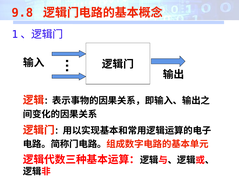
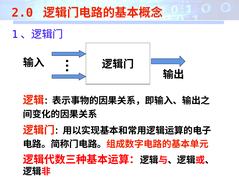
9.8: 9.8 -> 2.0
